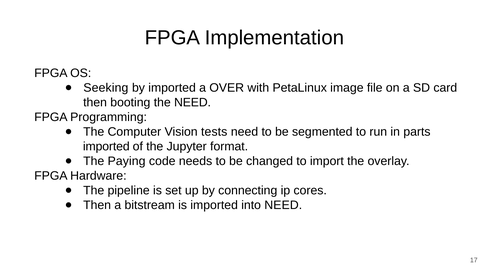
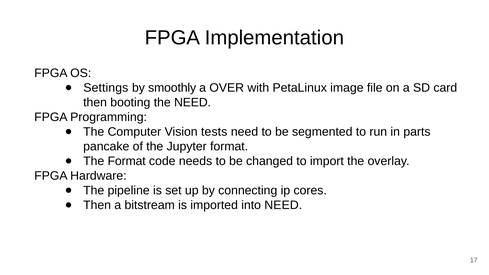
Seeking: Seeking -> Settings
by imported: imported -> smoothly
imported at (106, 146): imported -> pancake
The Paying: Paying -> Format
